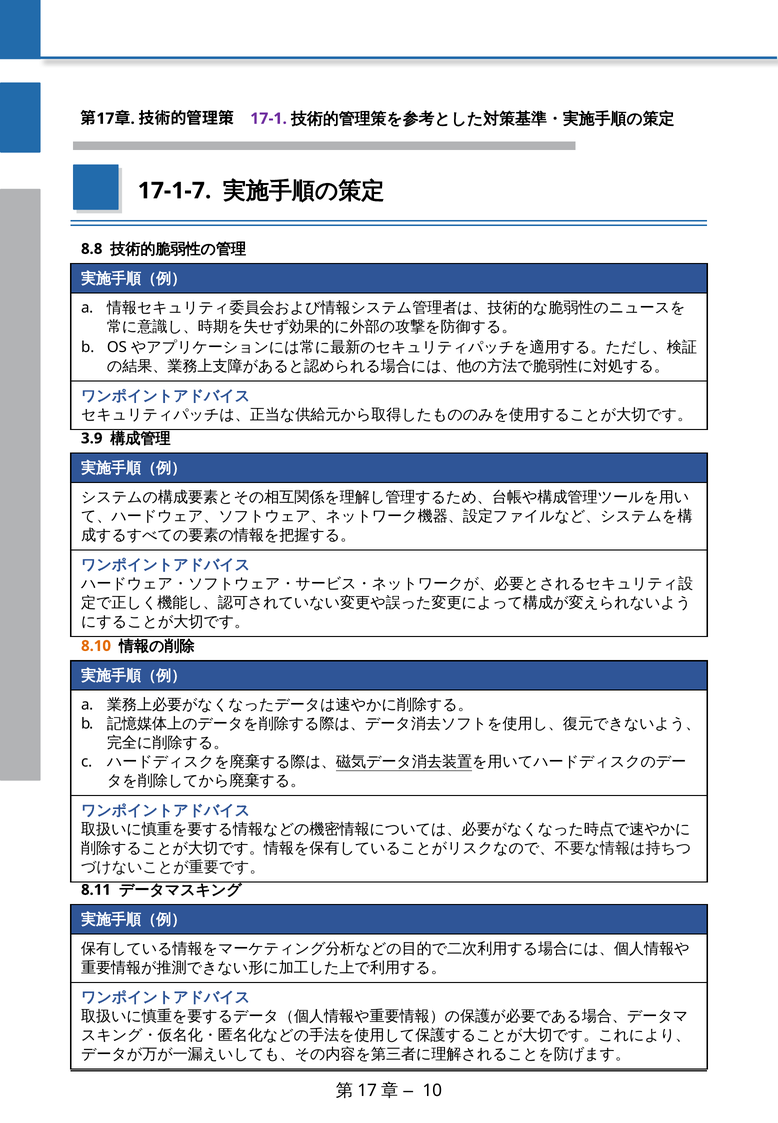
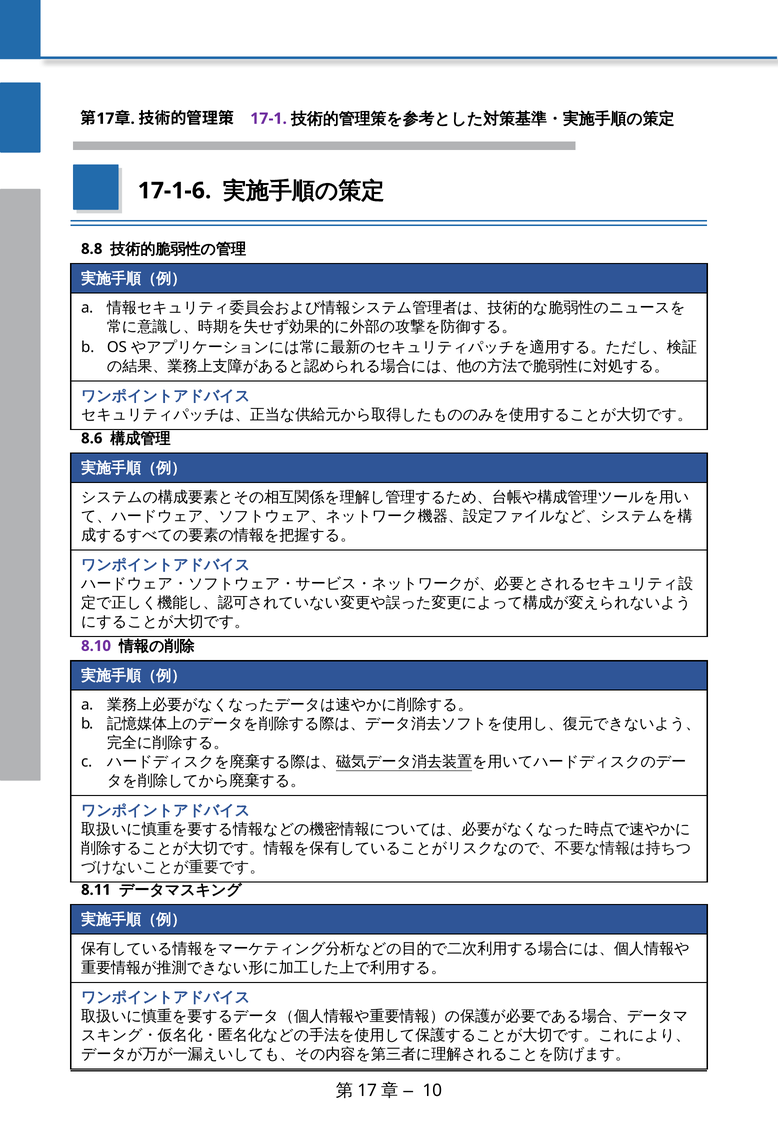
17-1-7: 17-1-7 -> 17-1-6
3.9: 3.9 -> 8.6
8.10 colour: orange -> purple
